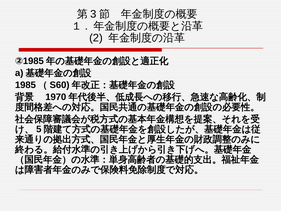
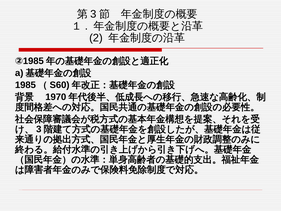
5 at (39, 129): 5 -> 3
